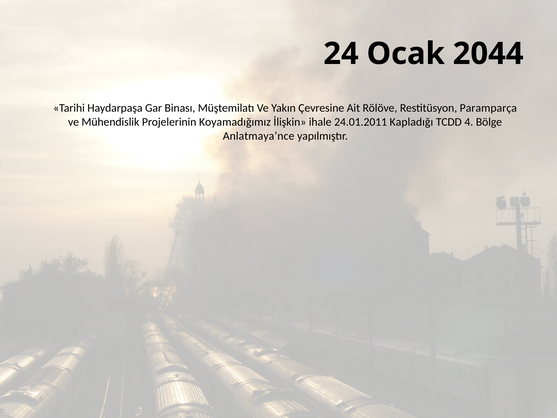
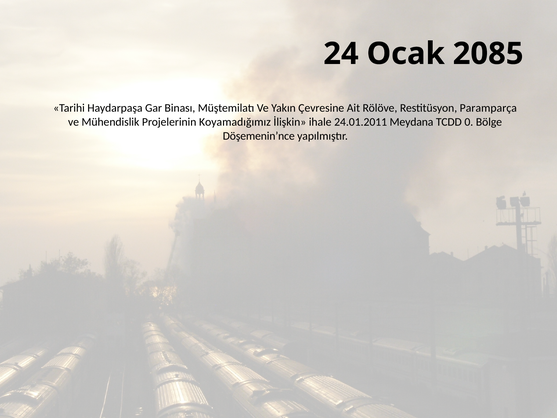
2044: 2044 -> 2085
Kapladığı: Kapladığı -> Meydana
4: 4 -> 0
Anlatmaya’nce: Anlatmaya’nce -> Döşemenin’nce
